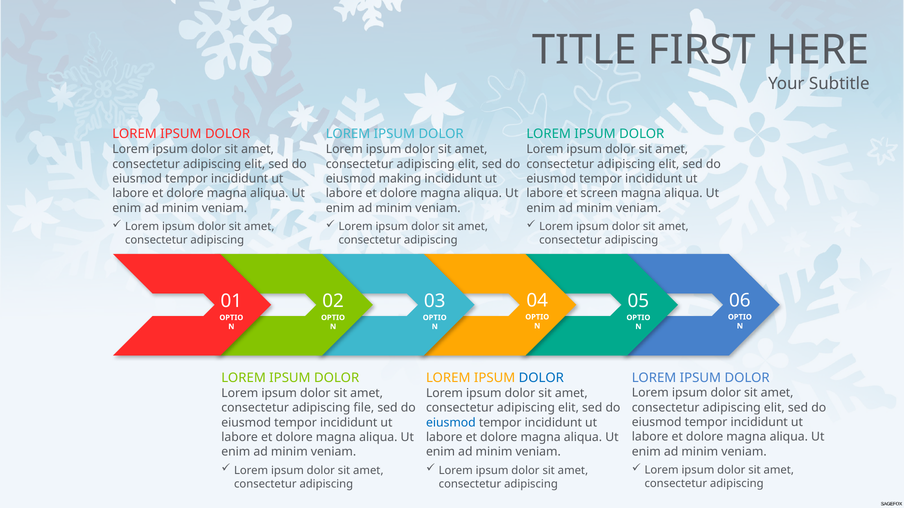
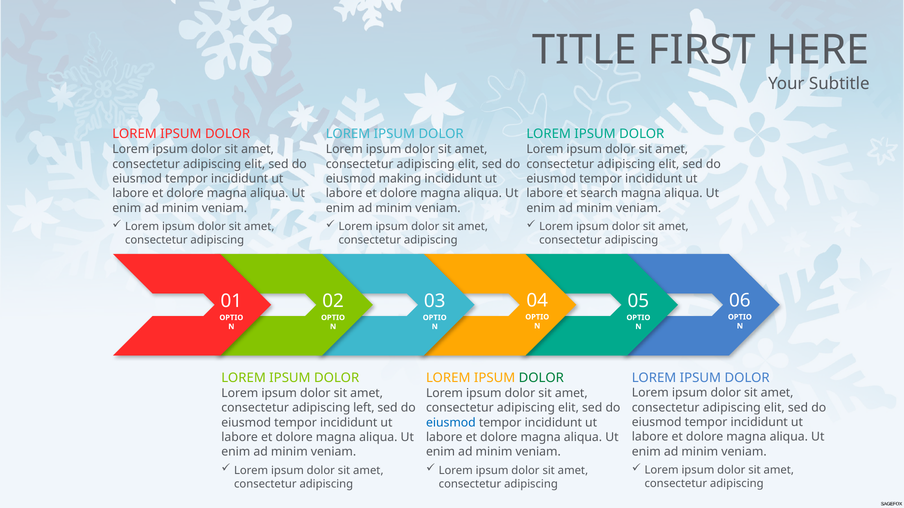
screen: screen -> search
DOLOR at (541, 378) colour: blue -> green
file: file -> left
